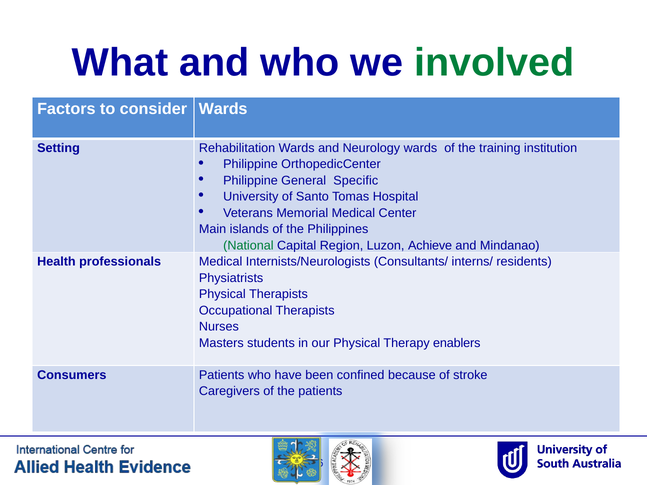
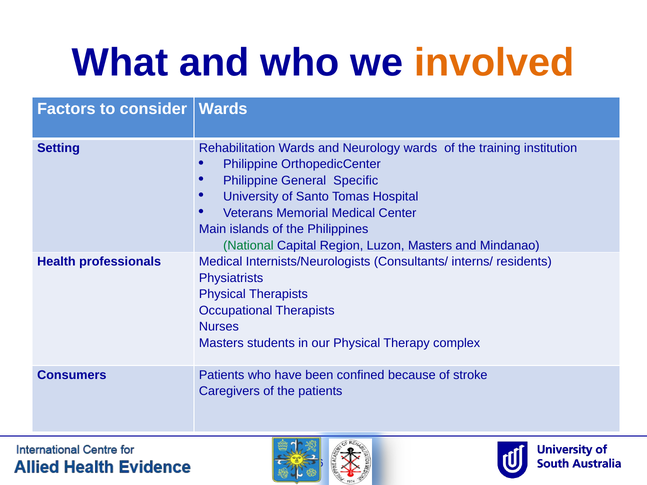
involved colour: green -> orange
Luzon Achieve: Achieve -> Masters
enablers: enablers -> complex
